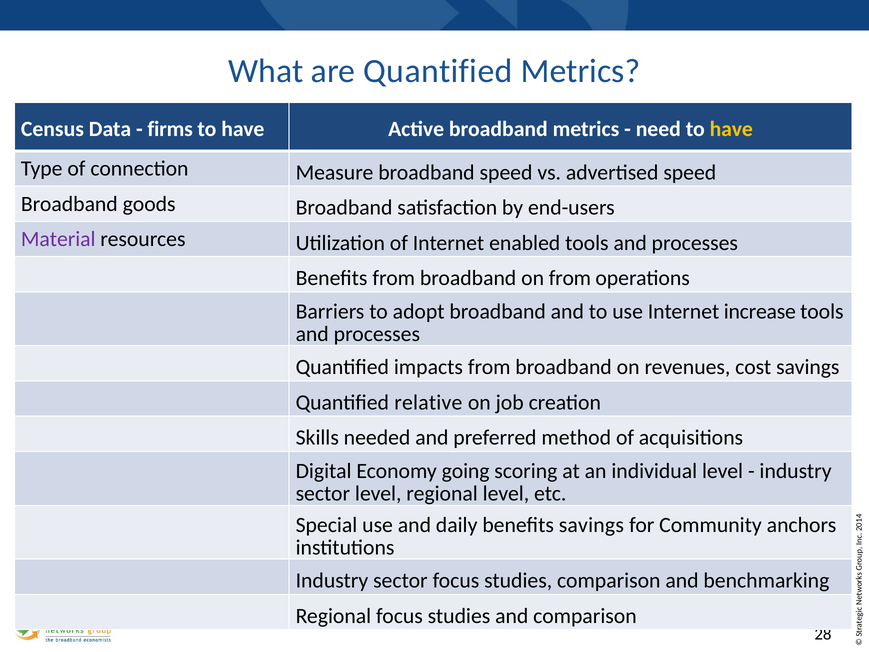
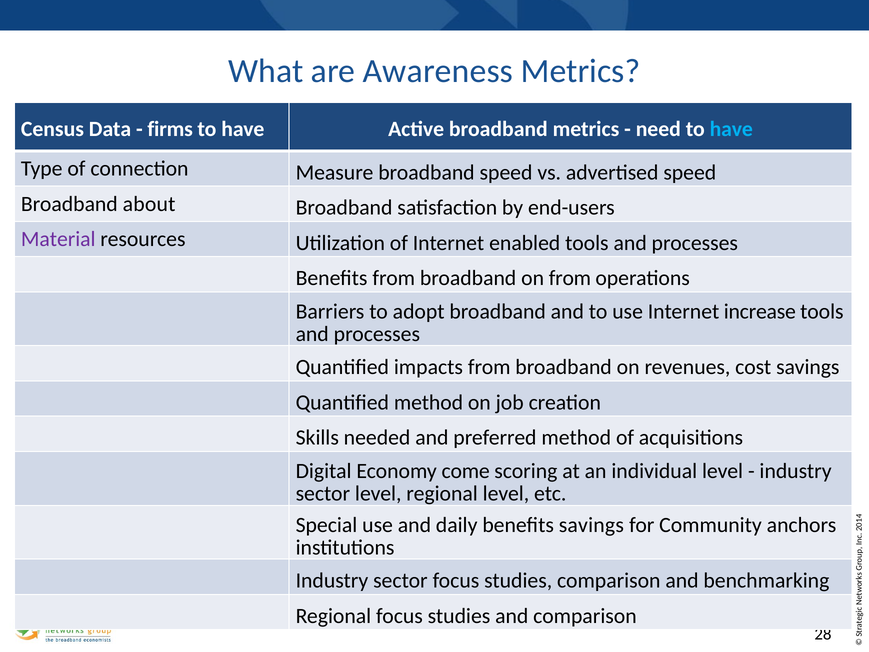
are Quantified: Quantified -> Awareness
have at (731, 129) colour: yellow -> light blue
goods: goods -> about
Quantified relative: relative -> method
going: going -> come
